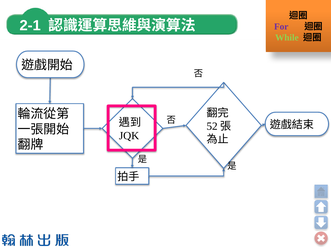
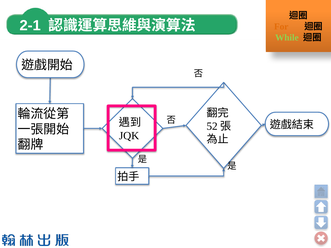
For colour: purple -> orange
